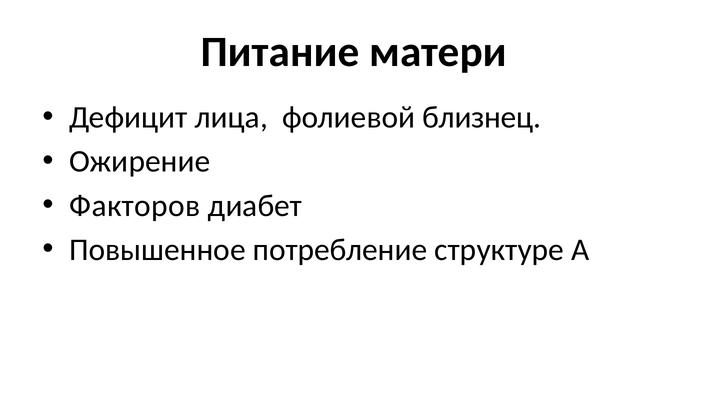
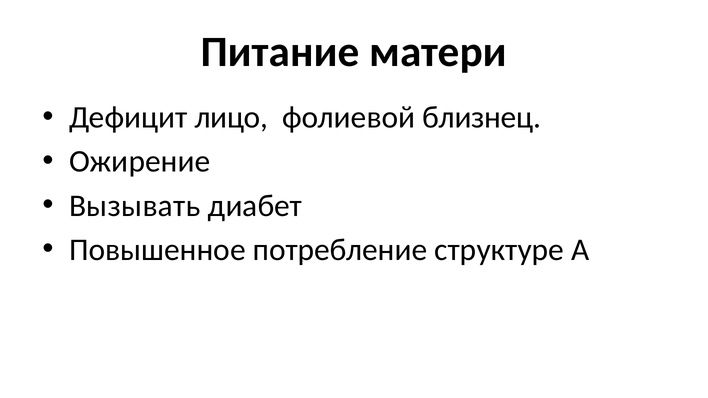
лица: лица -> лицо
Факторов: Факторов -> Вызывать
